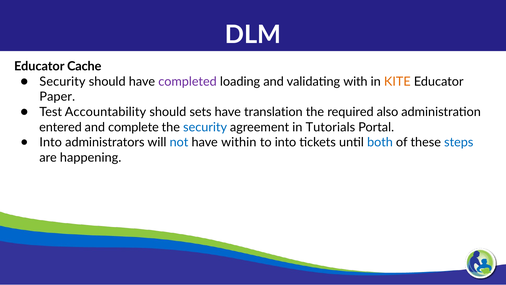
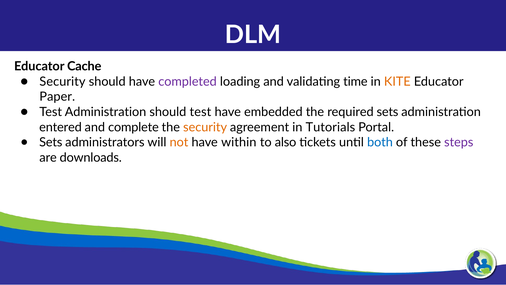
with: with -> time
Test Accountability: Accountability -> Administration
should sets: sets -> test
translation: translation -> embedded
required also: also -> sets
security at (205, 127) colour: blue -> orange
Into at (51, 142): Into -> Sets
not colour: blue -> orange
to into: into -> also
steps colour: blue -> purple
happening: happening -> downloads
